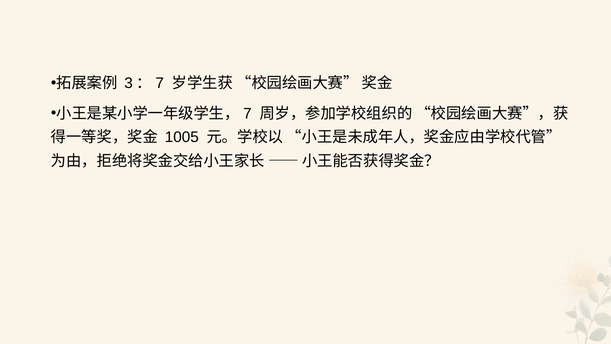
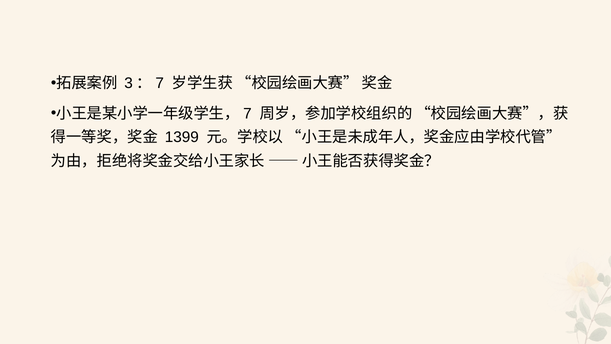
1005: 1005 -> 1399
